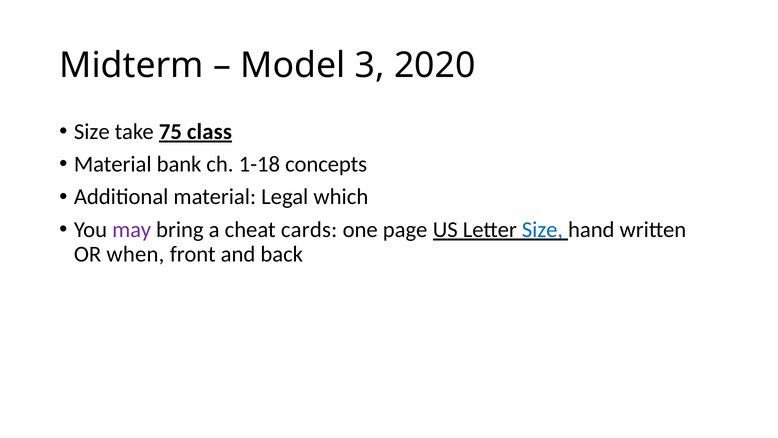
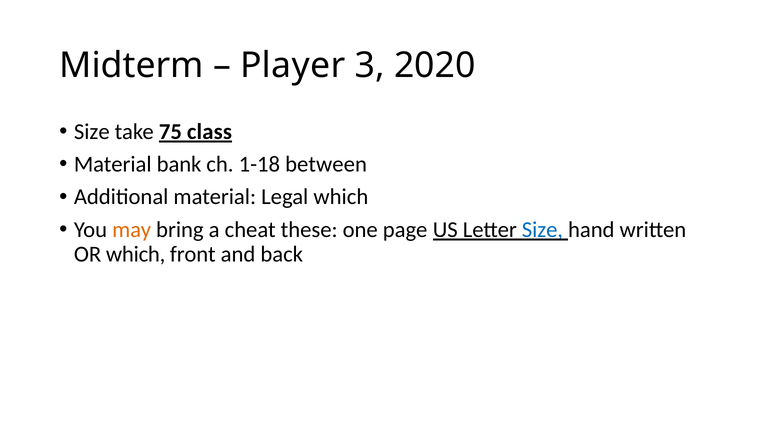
Model: Model -> Player
concepts: concepts -> between
may colour: purple -> orange
cards: cards -> these
OR when: when -> which
